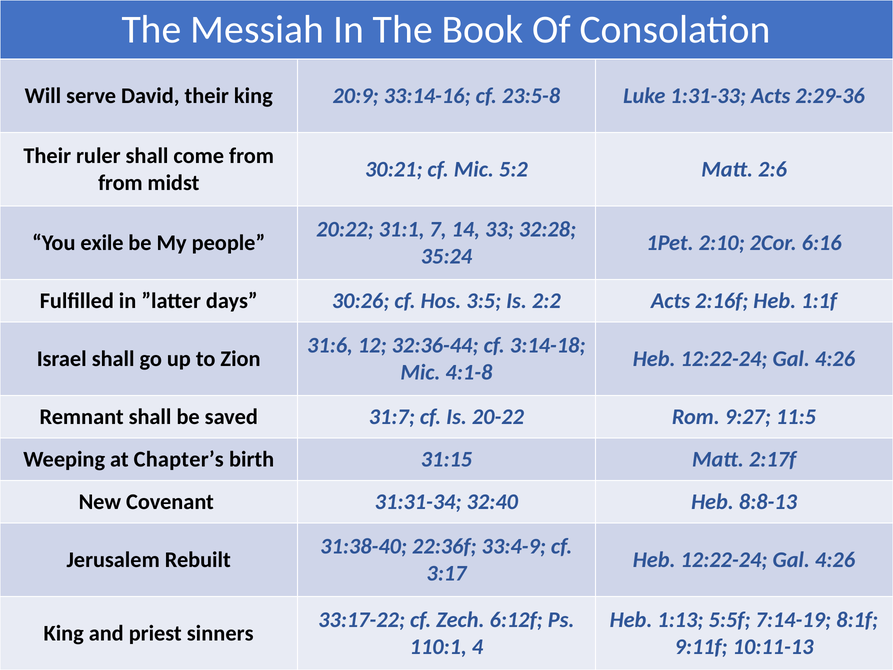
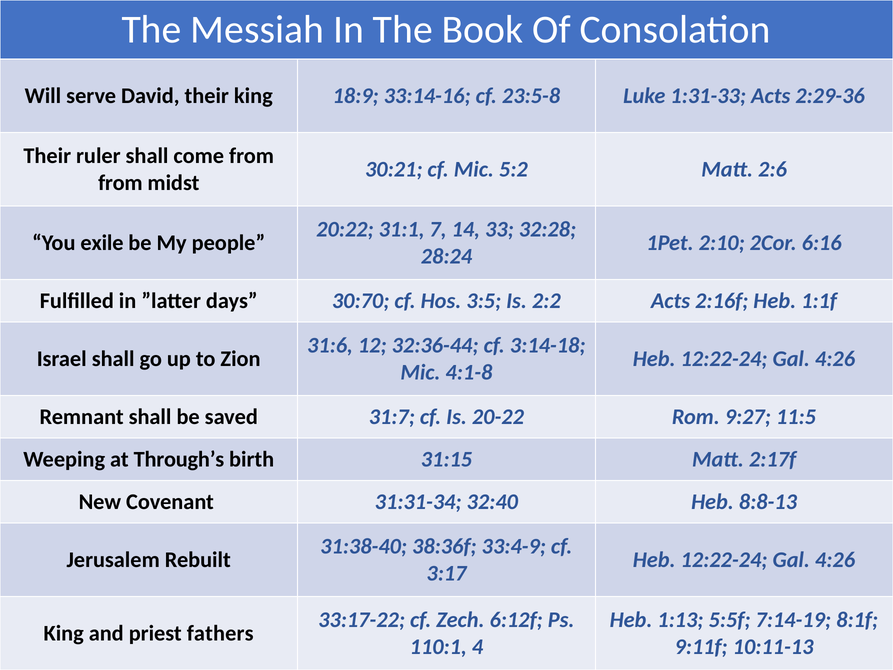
20:9: 20:9 -> 18:9
35:24: 35:24 -> 28:24
30:26: 30:26 -> 30:70
Chapter’s: Chapter’s -> Through’s
22:36f: 22:36f -> 38:36f
sinners: sinners -> fathers
